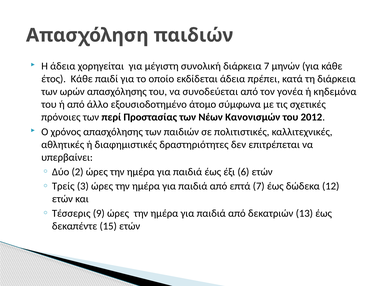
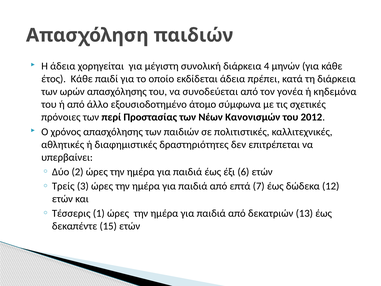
διάρκεια 7: 7 -> 4
9: 9 -> 1
